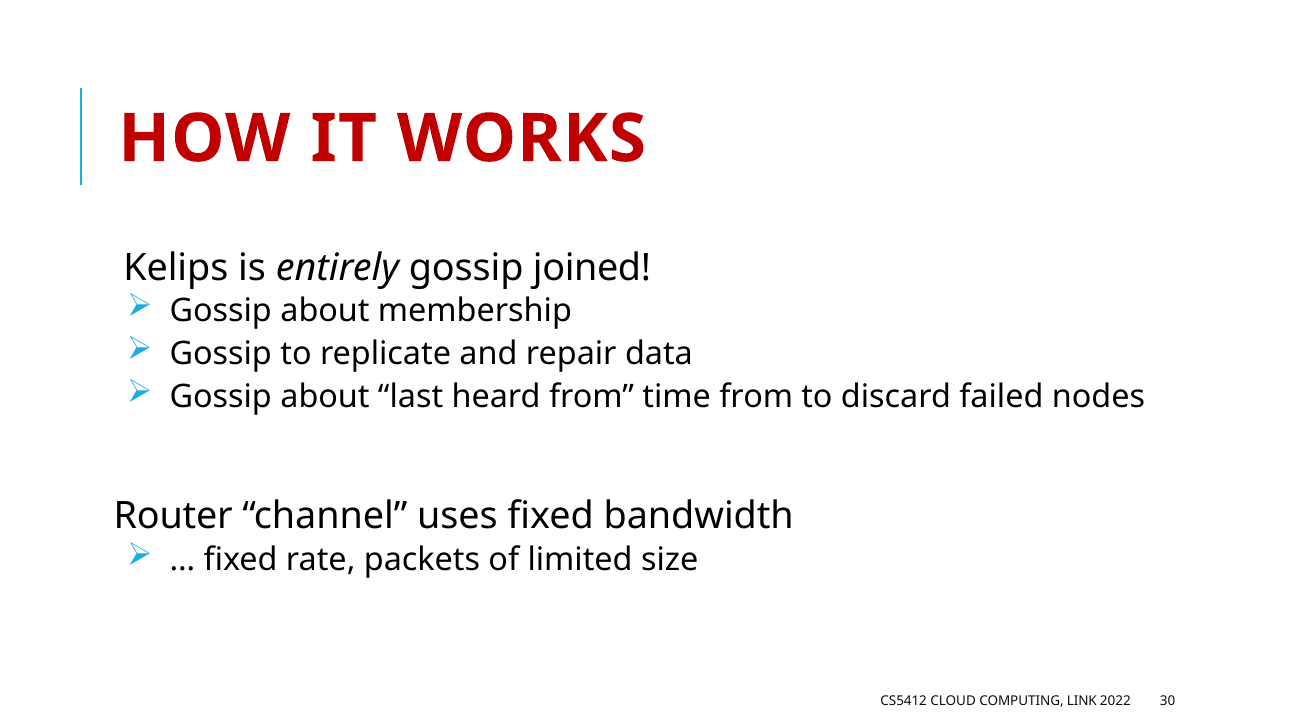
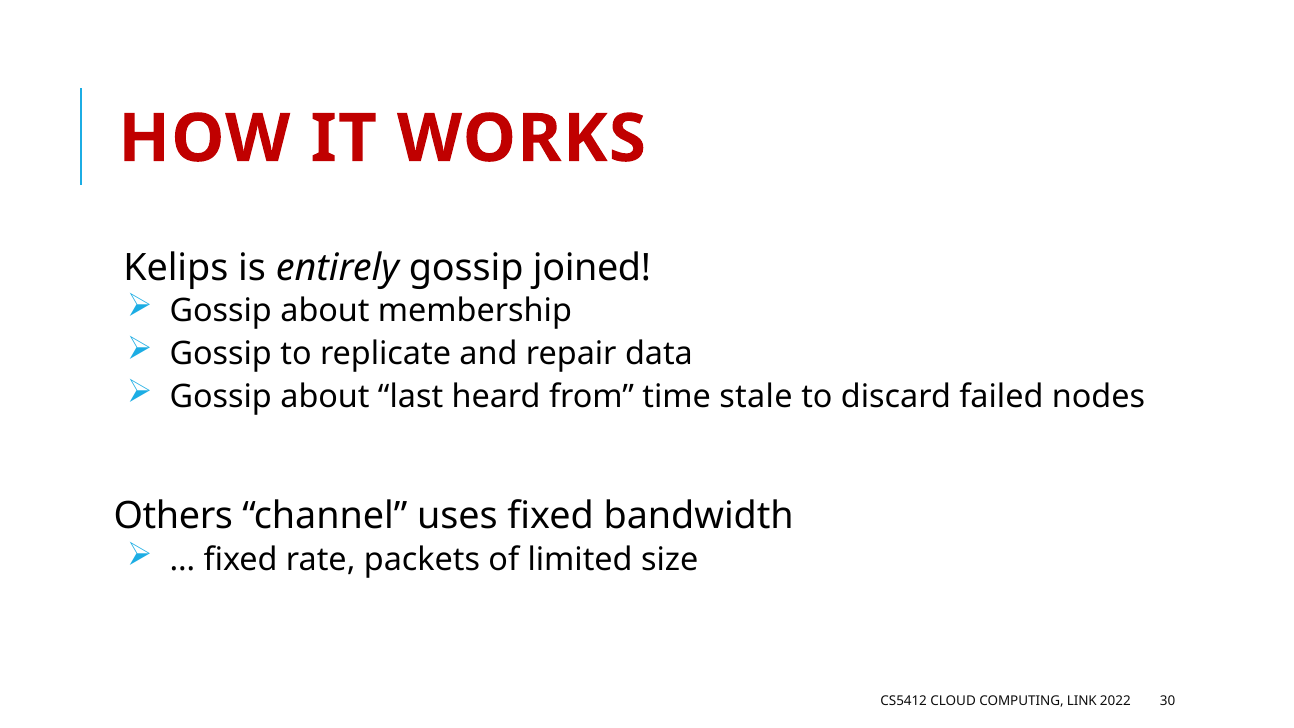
time from: from -> stale
Router: Router -> Others
